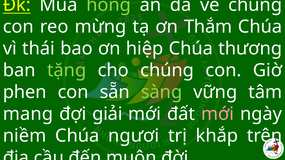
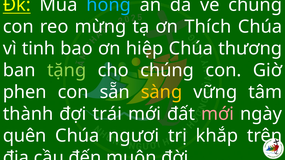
hồng colour: light green -> light blue
Thắm: Thắm -> Thích
thái: thái -> tinh
sàng colour: light green -> yellow
mang: mang -> thành
giải: giải -> trái
niềm: niềm -> quên
